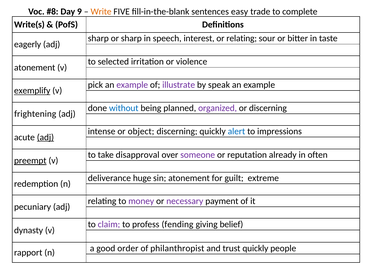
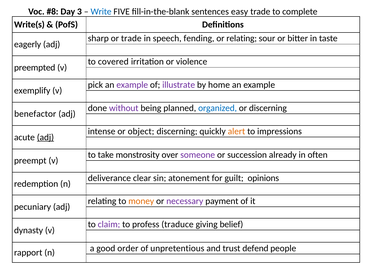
9: 9 -> 3
Write colour: orange -> blue
or sharp: sharp -> trade
interest: interest -> fending
selected: selected -> covered
atonement at (35, 67): atonement -> preempted
speak: speak -> home
exemplify underline: present -> none
without colour: blue -> purple
organized colour: purple -> blue
frightening: frightening -> benefactor
alert colour: blue -> orange
disapproval: disapproval -> monstrosity
reputation: reputation -> succession
preempt underline: present -> none
huge: huge -> clear
extreme: extreme -> opinions
money colour: purple -> orange
fending: fending -> traduce
philanthropist: philanthropist -> unpretentious
trust quickly: quickly -> defend
